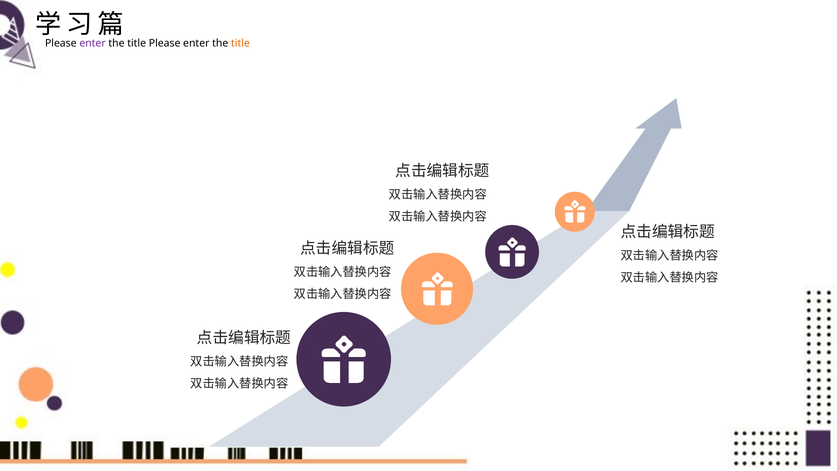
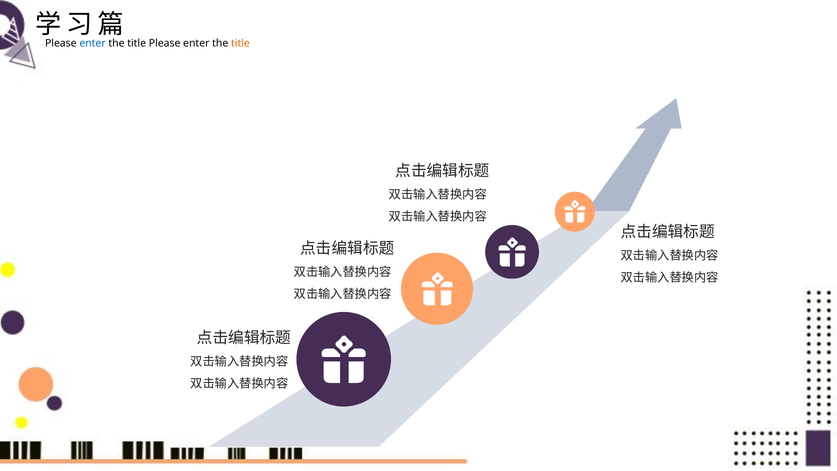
enter at (93, 43) colour: purple -> blue
